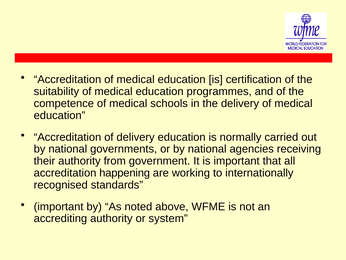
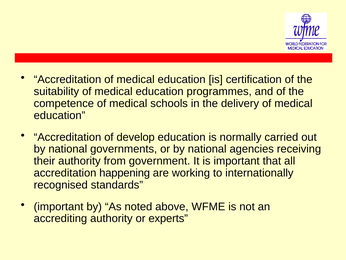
of delivery: delivery -> develop
system: system -> experts
